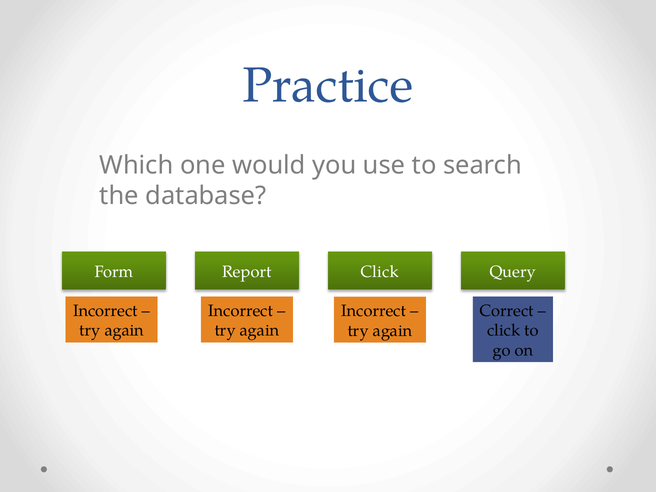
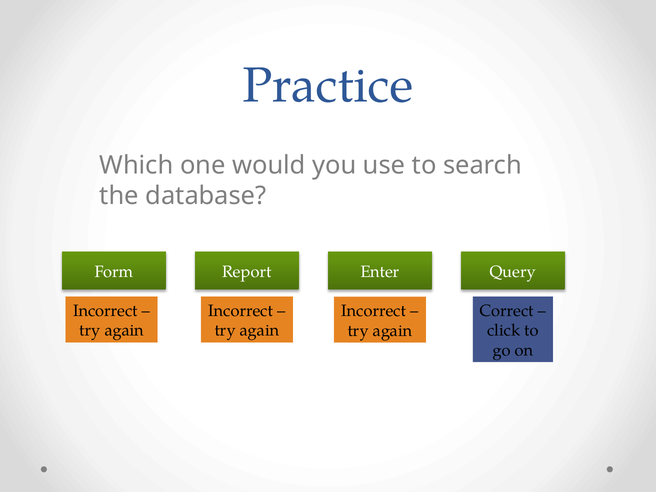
Report Click: Click -> Enter
